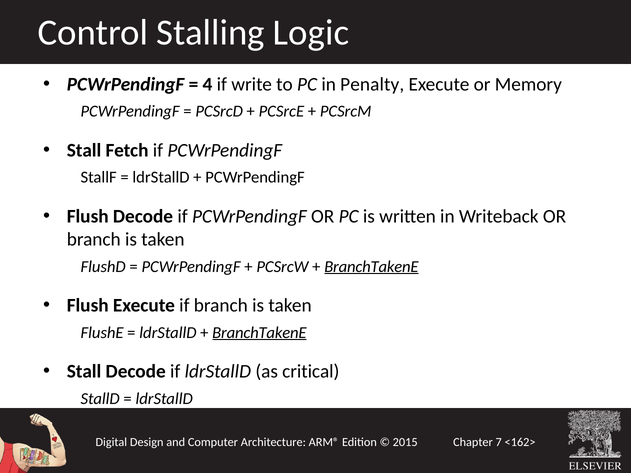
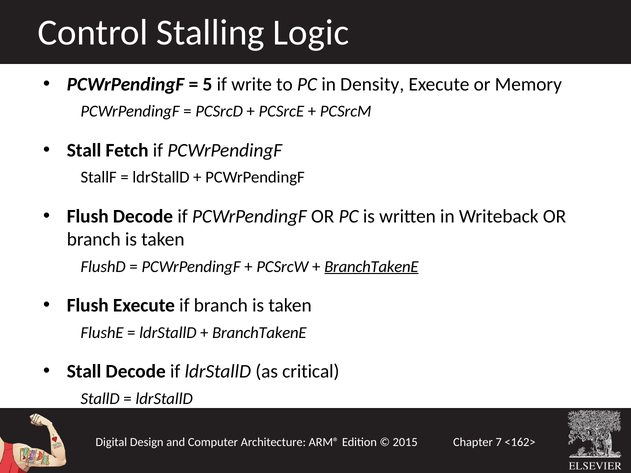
4: 4 -> 5
Penalty: Penalty -> Density
BranchTakenE at (259, 333) underline: present -> none
